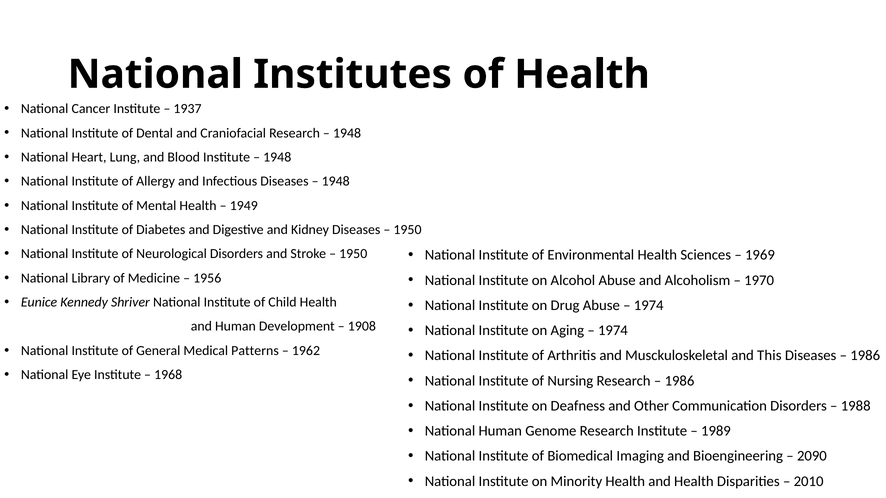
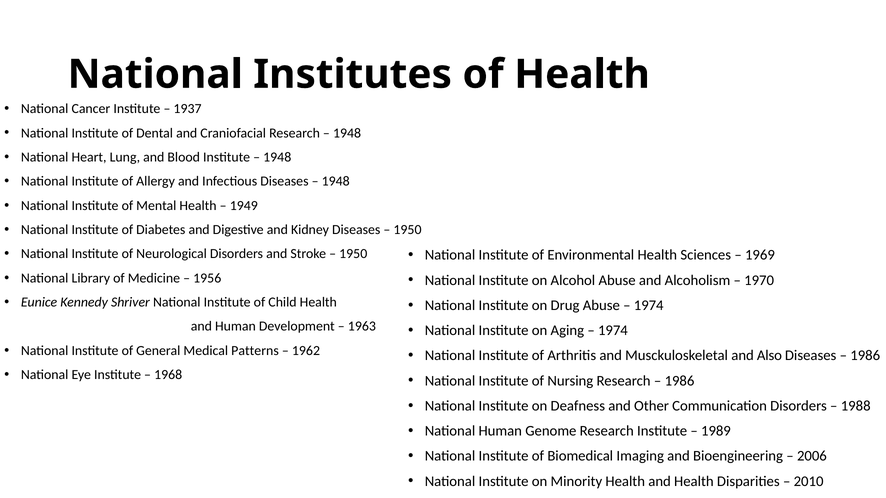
1908: 1908 -> 1963
This: This -> Also
2090: 2090 -> 2006
